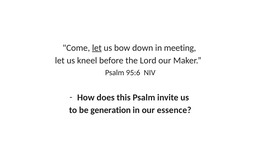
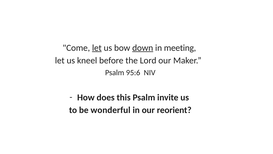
down underline: none -> present
generation: generation -> wonderful
essence: essence -> reorient
